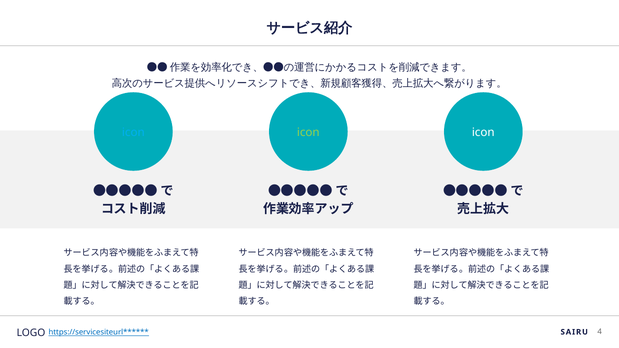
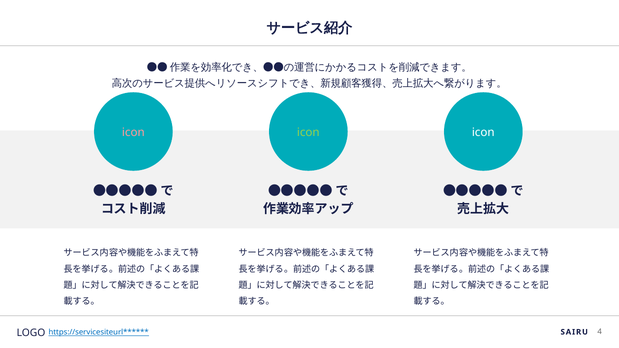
icon at (133, 132) colour: light blue -> pink
